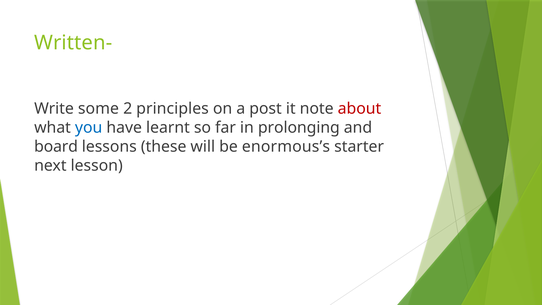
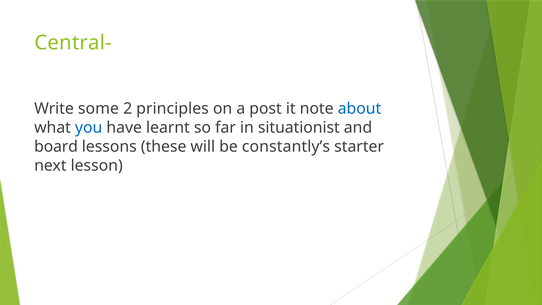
Written-: Written- -> Central-
about colour: red -> blue
prolonging: prolonging -> situationist
enormous’s: enormous’s -> constantly’s
